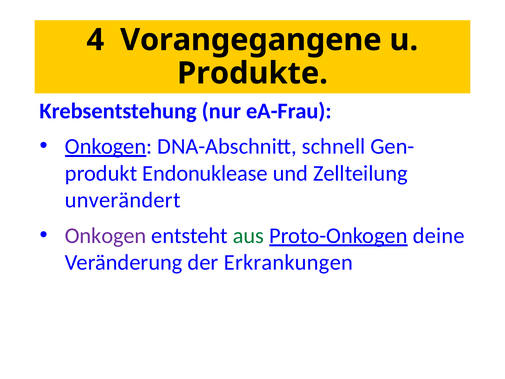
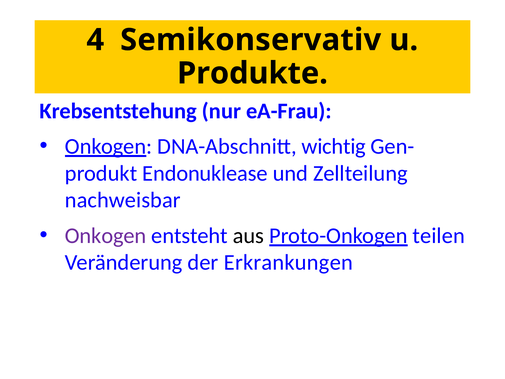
Vorangegangene: Vorangegangene -> Semikonservativ
schnell: schnell -> wichtig
unverändert: unverändert -> nachweisbar
aus colour: green -> black
deine: deine -> teilen
